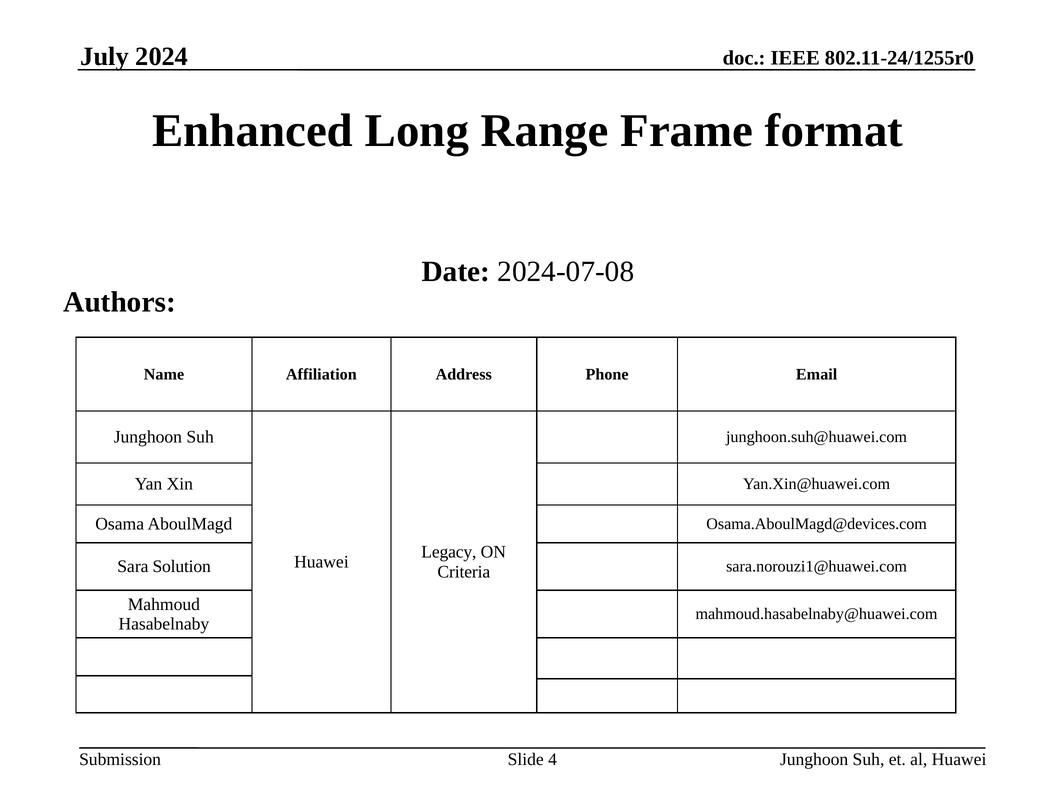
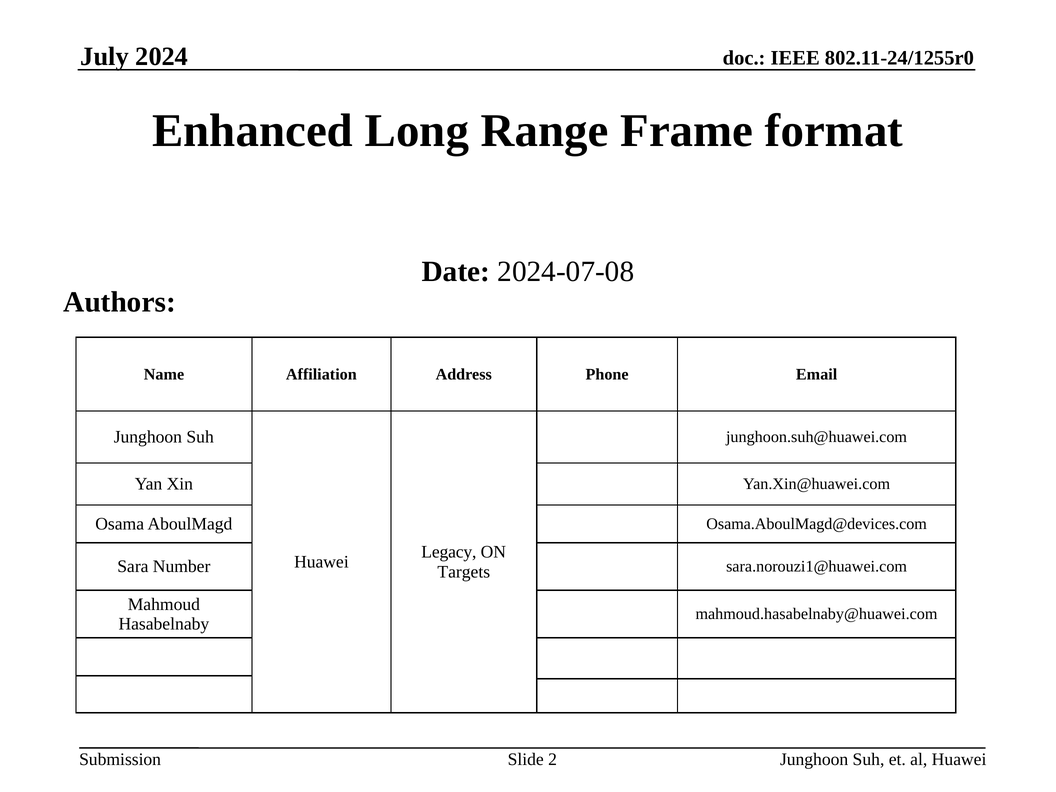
Solution: Solution -> Number
Criteria: Criteria -> Targets
4: 4 -> 2
